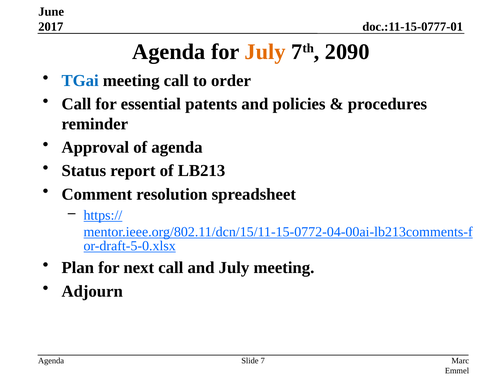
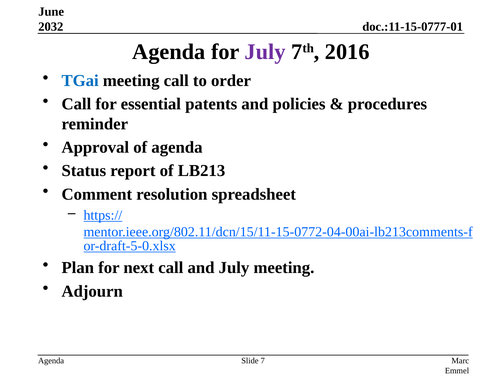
2017: 2017 -> 2032
July at (265, 52) colour: orange -> purple
2090: 2090 -> 2016
